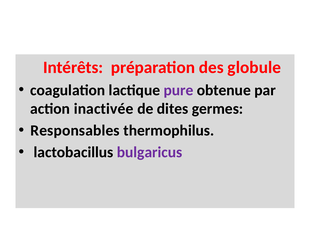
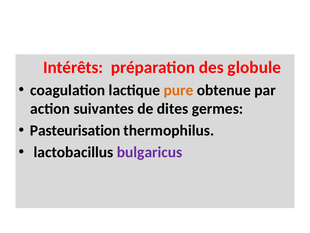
pure colour: purple -> orange
inactivée: inactivée -> suivantes
Responsables: Responsables -> Pasteurisation
